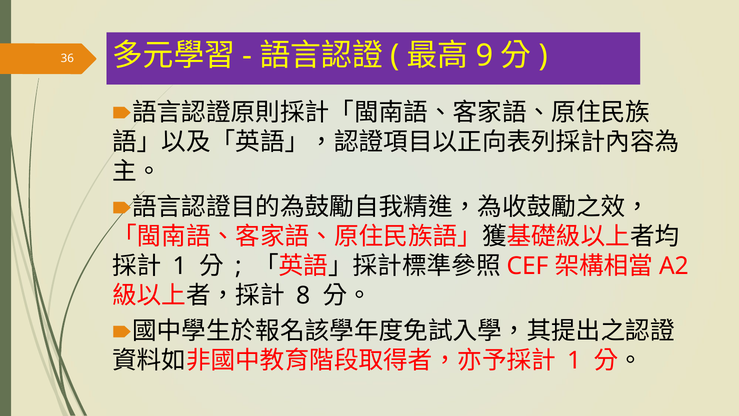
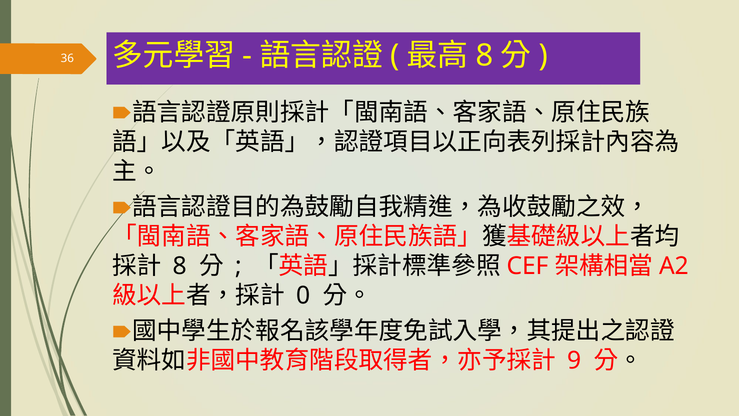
9 at (484, 56): 9 -> 8
1 at (180, 266): 1 -> 8
8: 8 -> 0
1 at (574, 361): 1 -> 9
